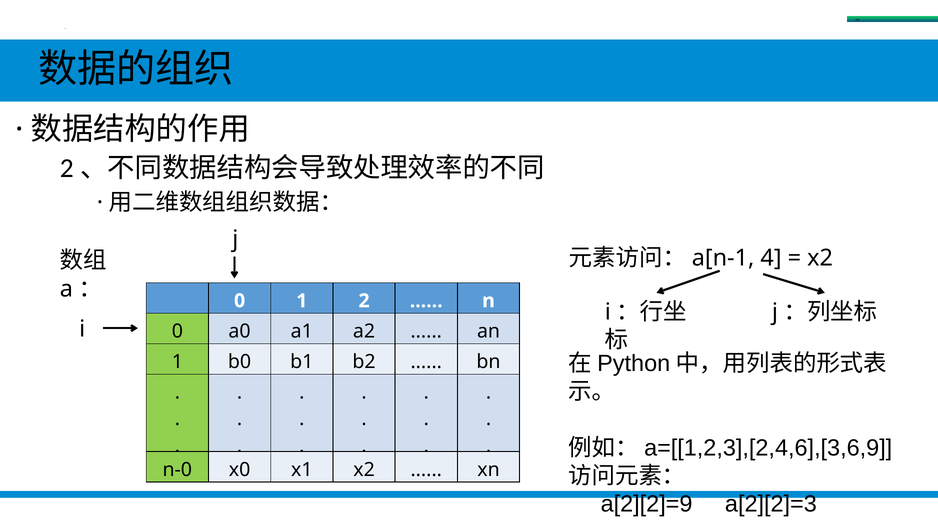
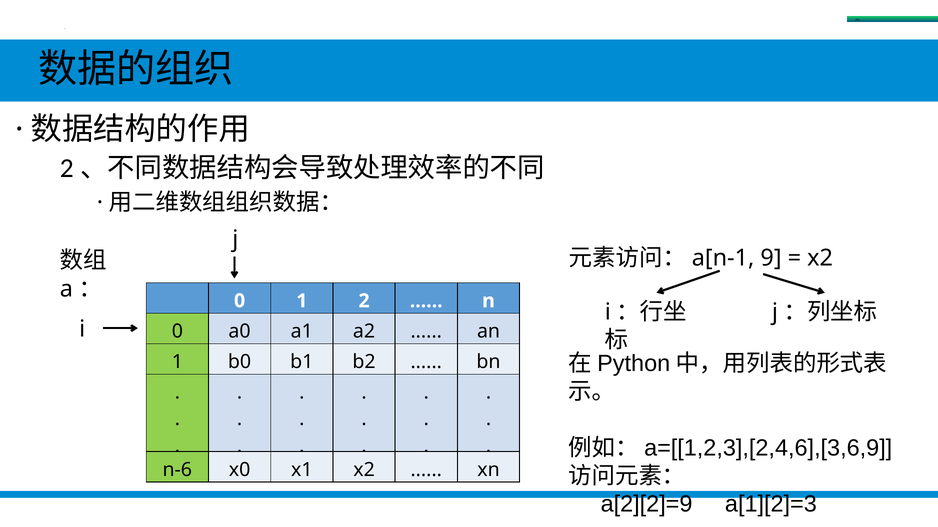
4: 4 -> 9
n-0: n-0 -> n-6
a[2][2]=3: a[2][2]=3 -> a[1][2]=3
